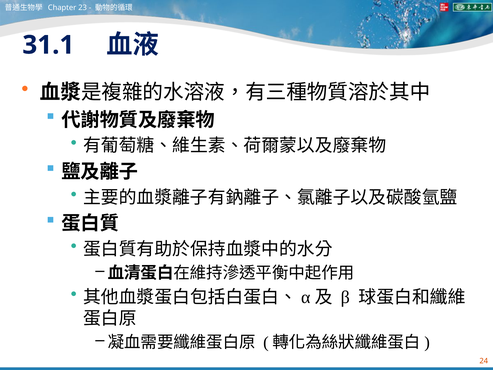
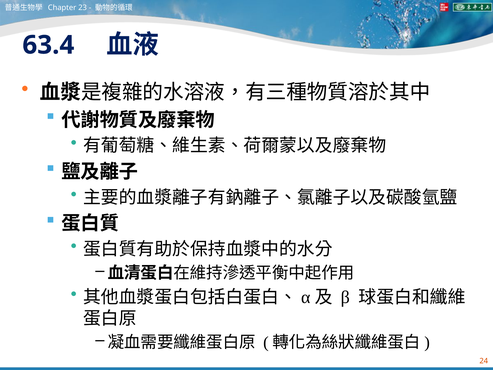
31.1: 31.1 -> 63.4
